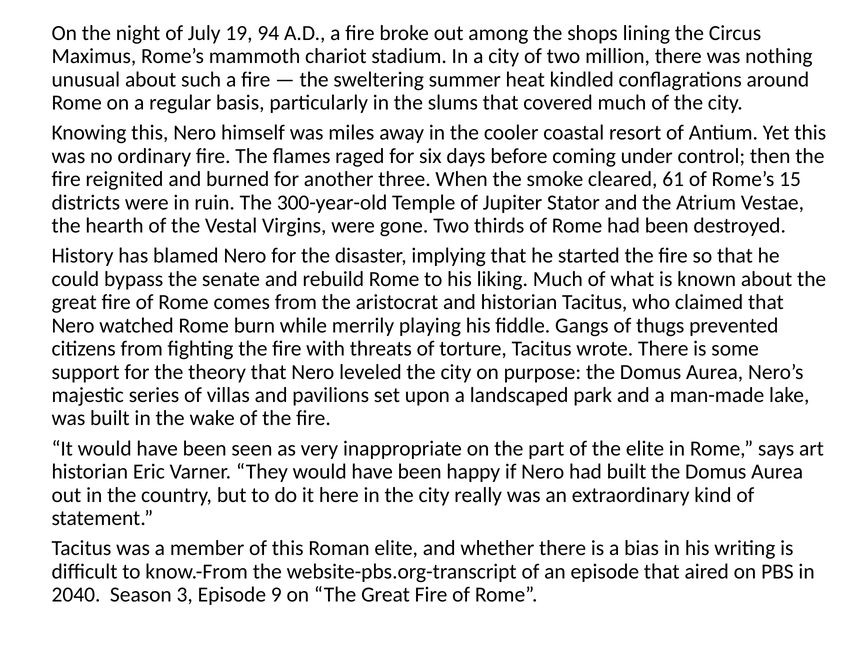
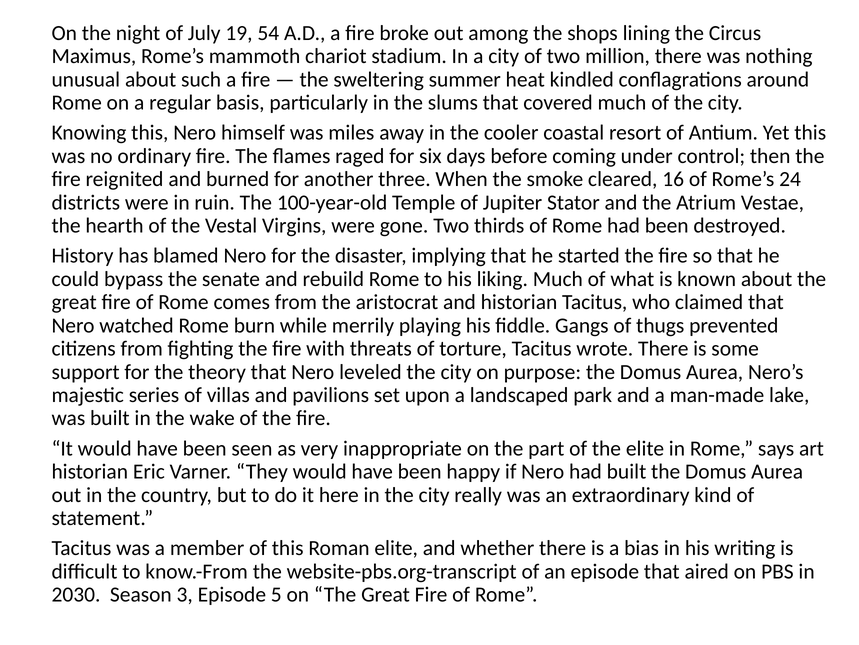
94: 94 -> 54
61: 61 -> 16
15: 15 -> 24
300-year-old: 300-year-old -> 100-year-old
2040: 2040 -> 2030
9: 9 -> 5
